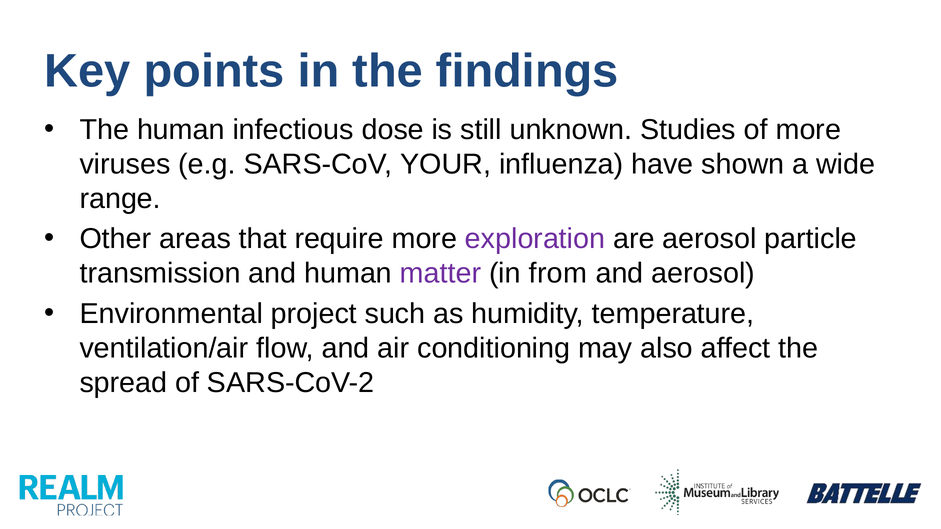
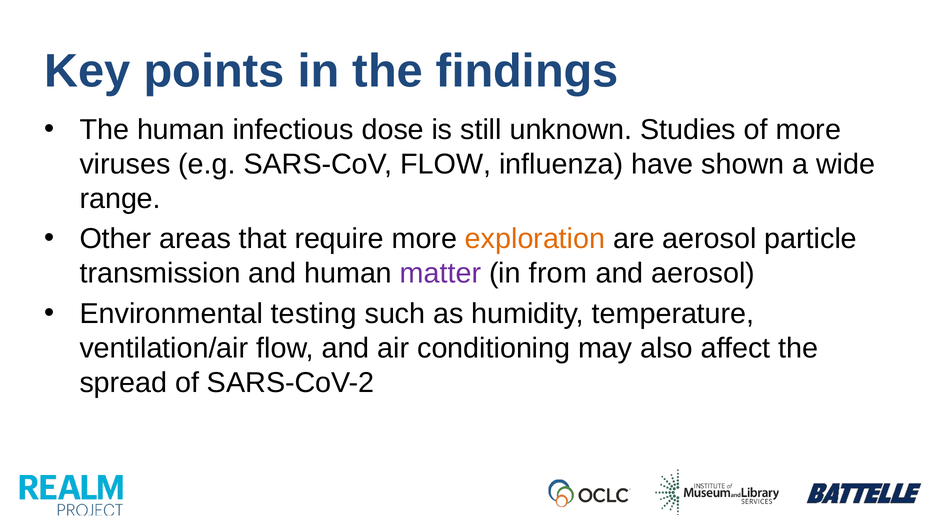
SARS-CoV YOUR: YOUR -> FLOW
exploration colour: purple -> orange
project: project -> testing
